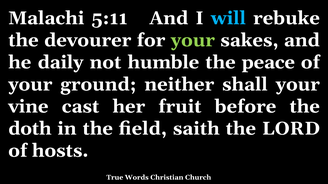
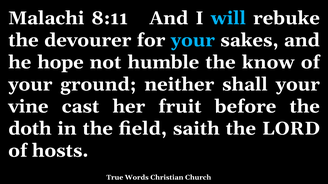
5:11: 5:11 -> 8:11
your at (193, 40) colour: light green -> light blue
daily: daily -> hope
peace: peace -> know
